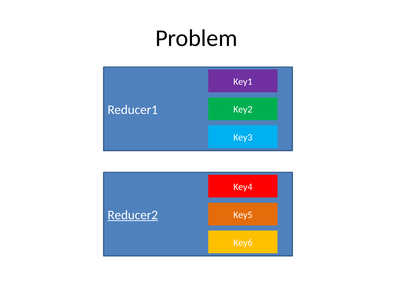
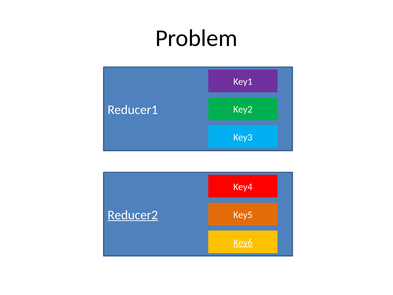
Key6 underline: none -> present
